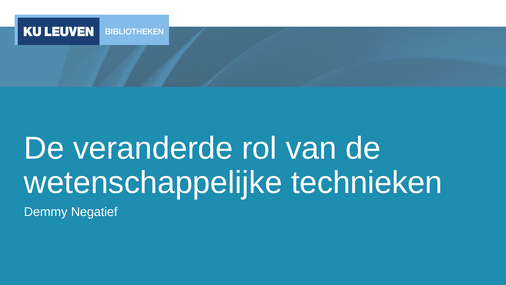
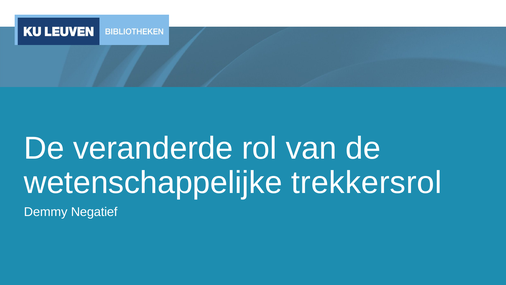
technieken: technieken -> trekkersrol
